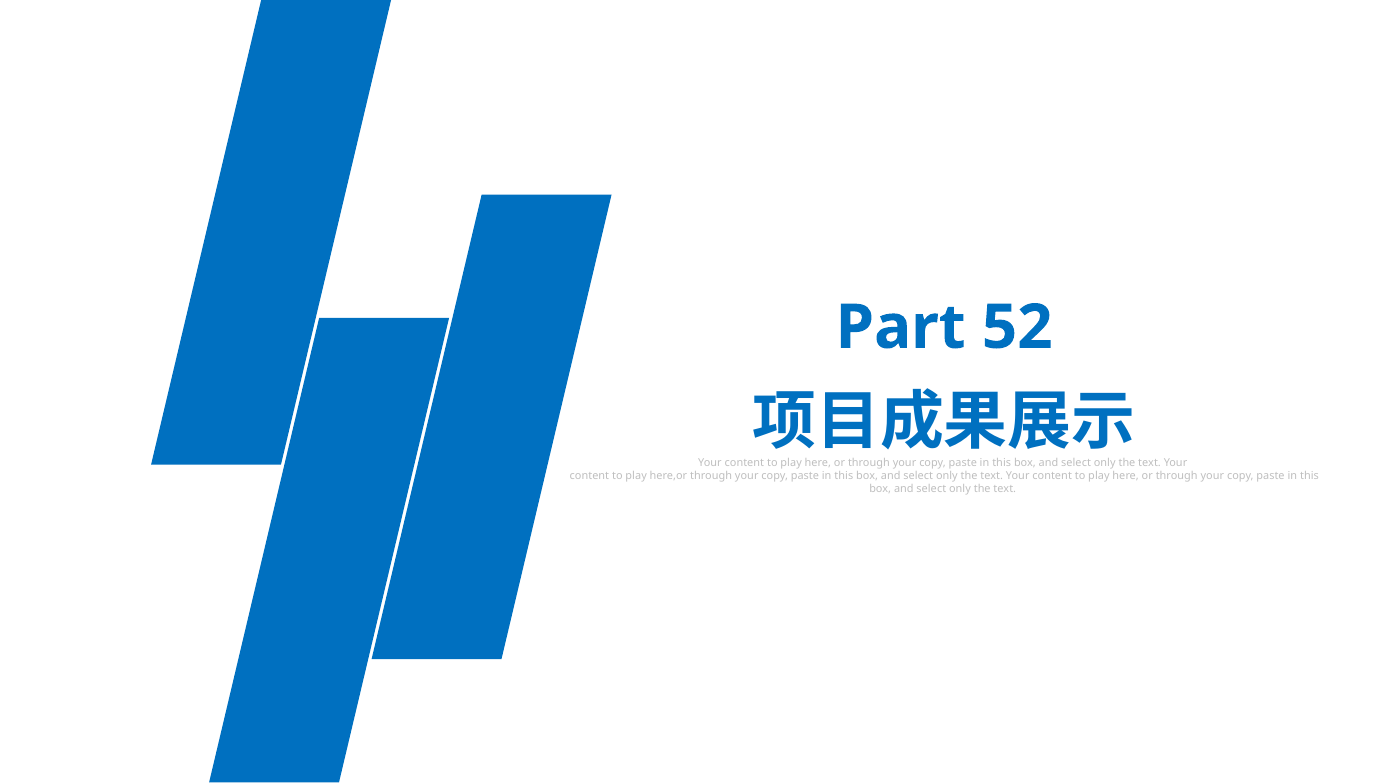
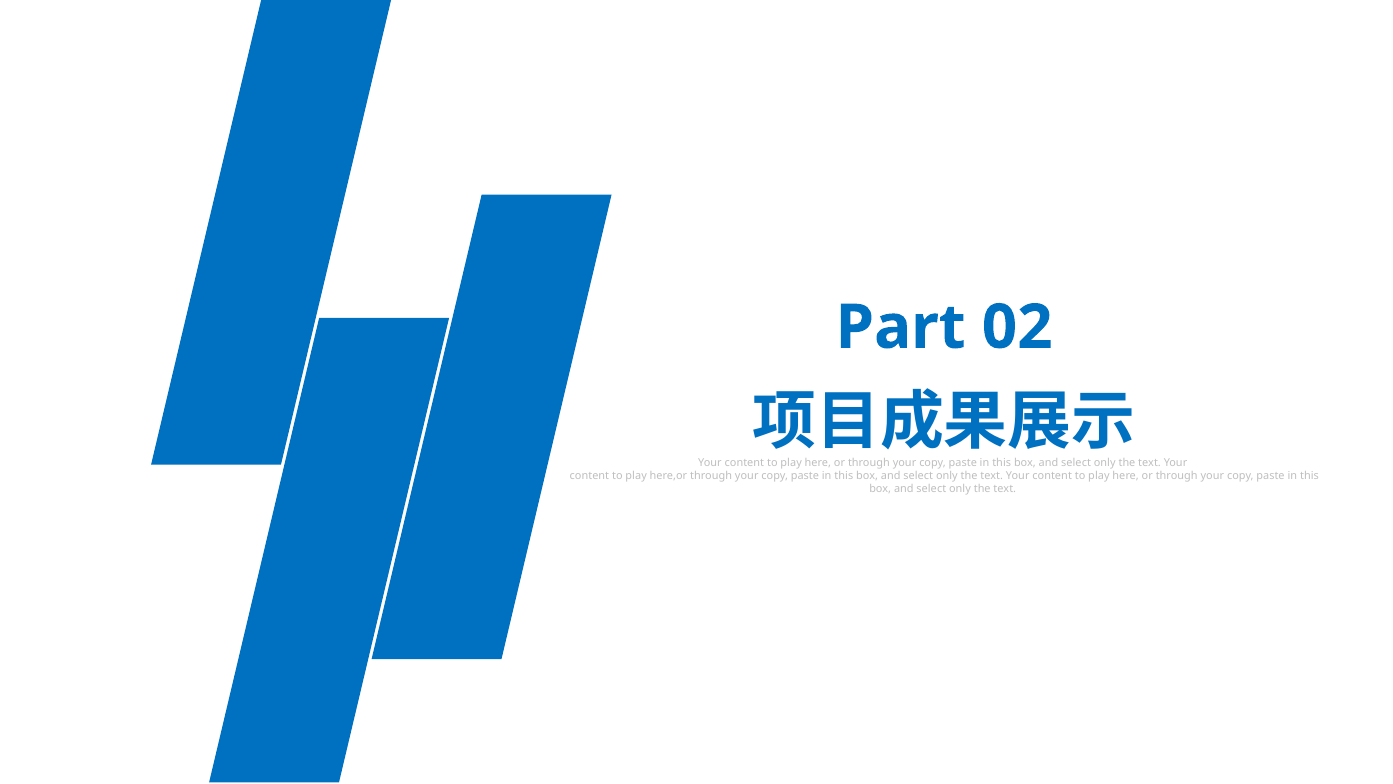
52: 52 -> 02
